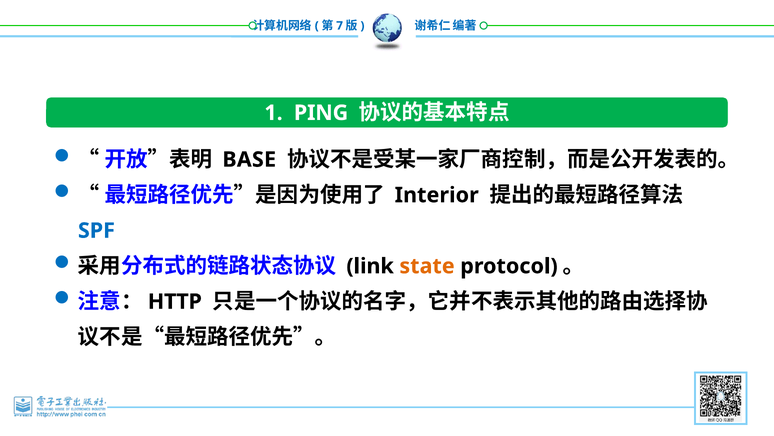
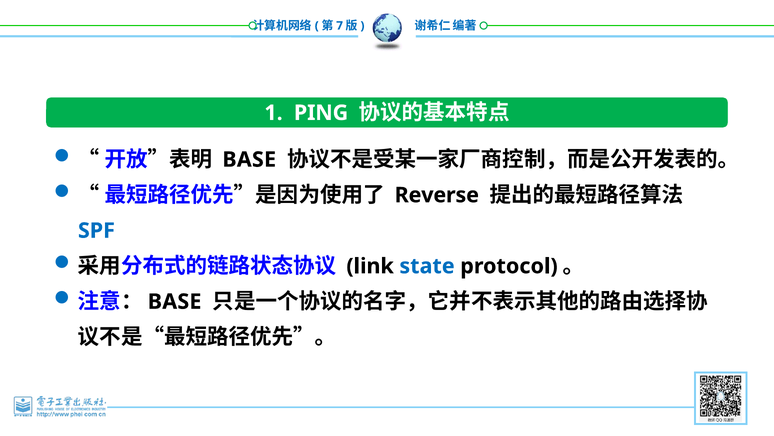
Interior: Interior -> Reverse
state colour: orange -> blue
HTTP at (175, 301): HTTP -> BASE
